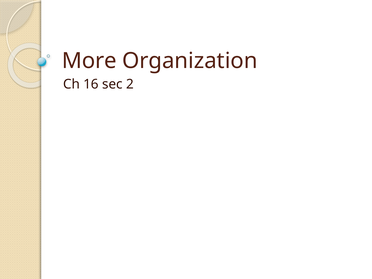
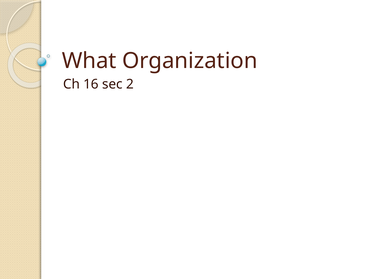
More: More -> What
